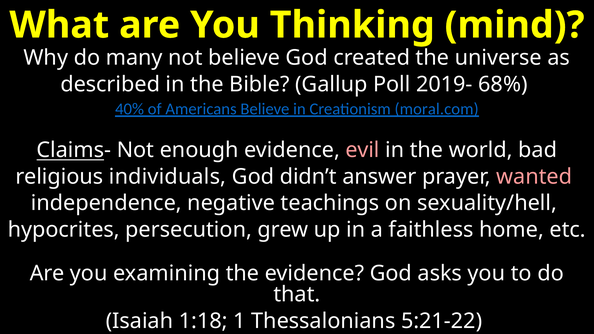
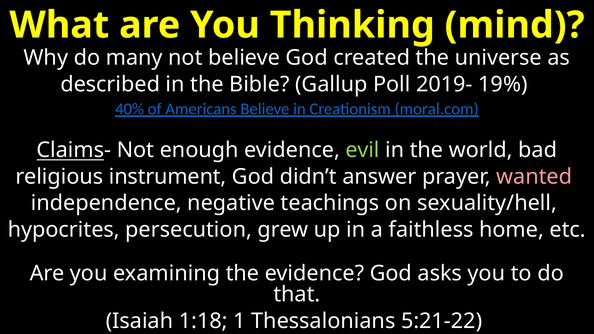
68%: 68% -> 19%
evil colour: pink -> light green
individuals: individuals -> instrument
